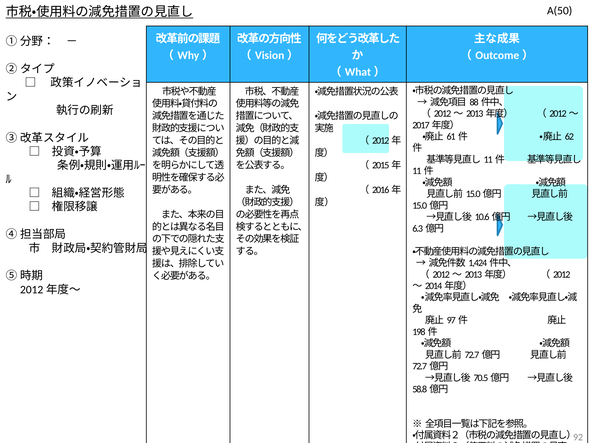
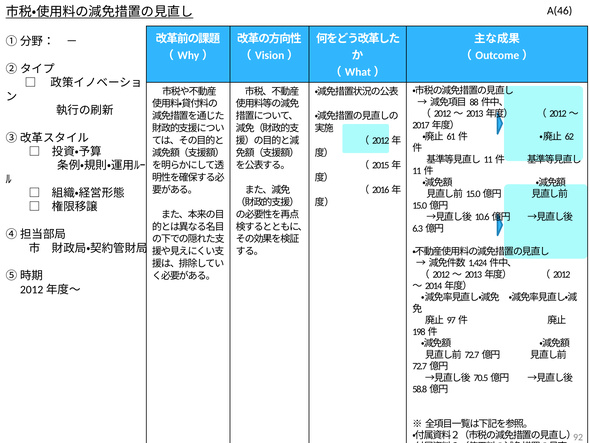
A(50: A(50 -> A(46
